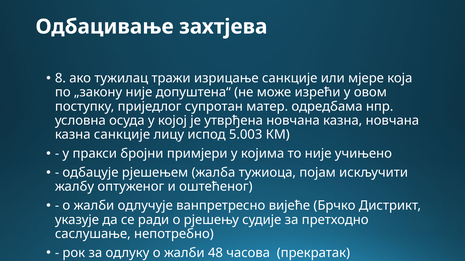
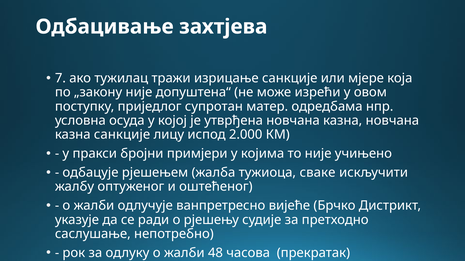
8: 8 -> 7
5.003: 5.003 -> 2.000
појам: појам -> сваке
